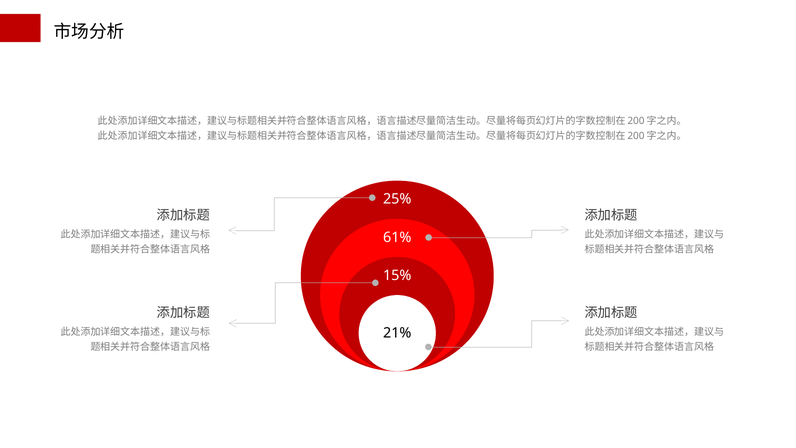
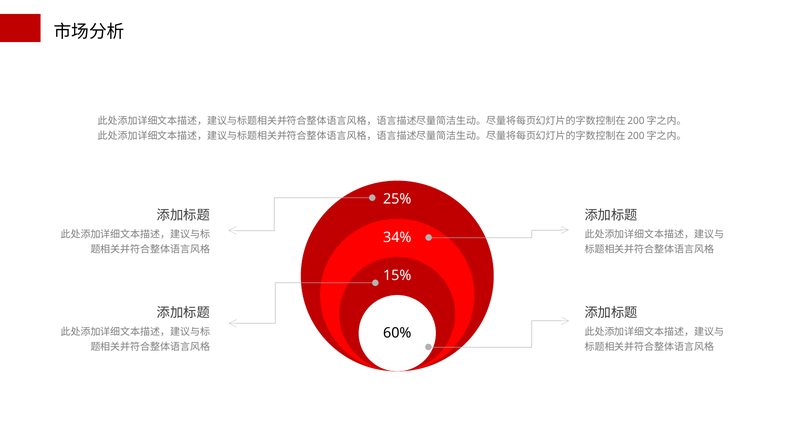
61%: 61% -> 34%
21%: 21% -> 60%
